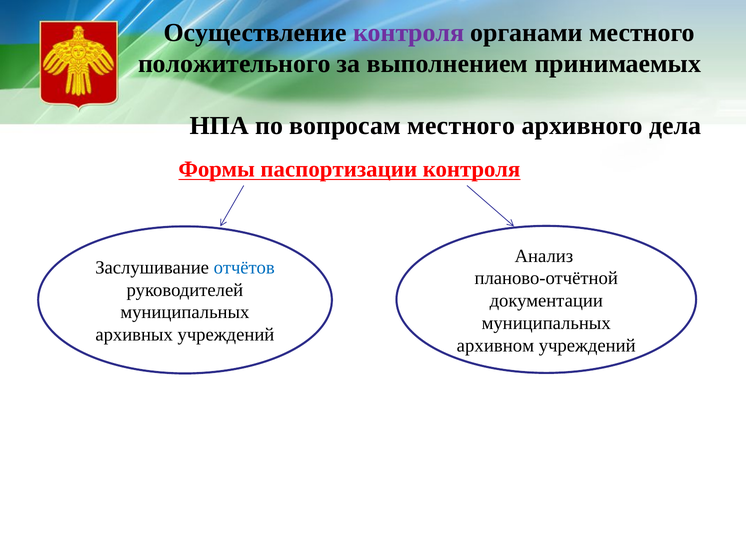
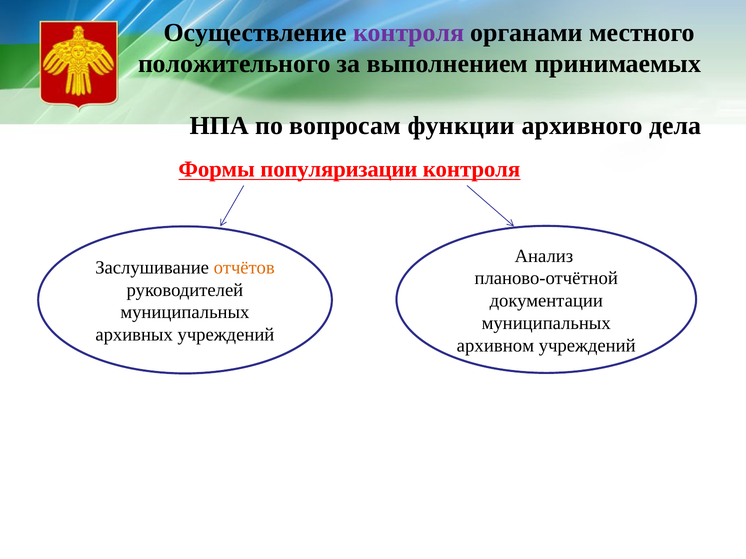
вопросам местного: местного -> функции
паспортизации: паспортизации -> популяризации
отчётов colour: blue -> orange
